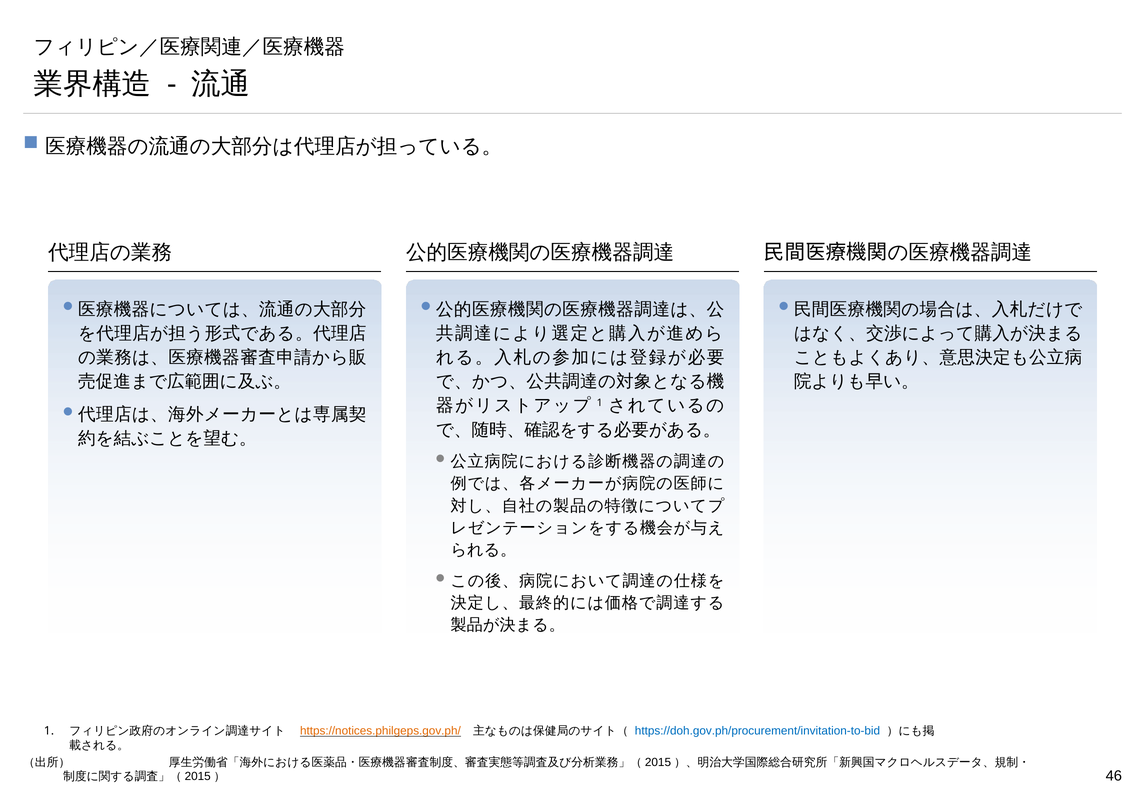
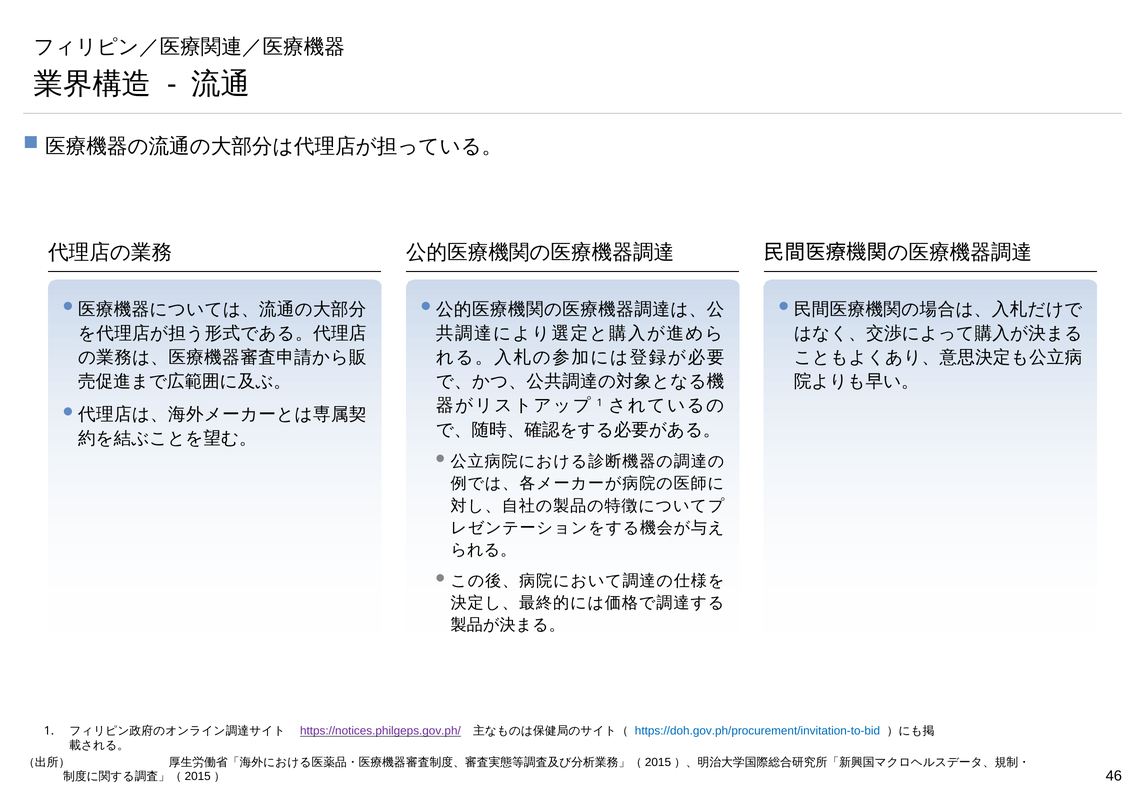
https://notices.philgeps.gov.ph/ colour: orange -> purple
